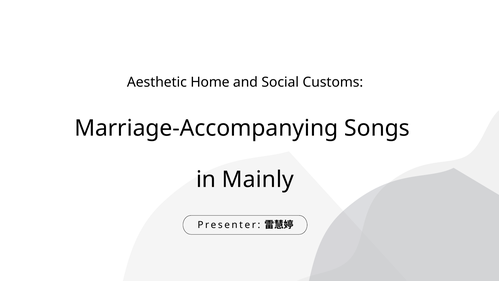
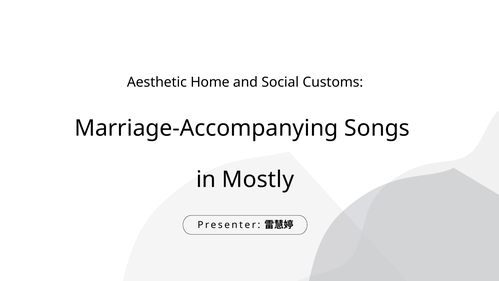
Mainly: Mainly -> Mostly
